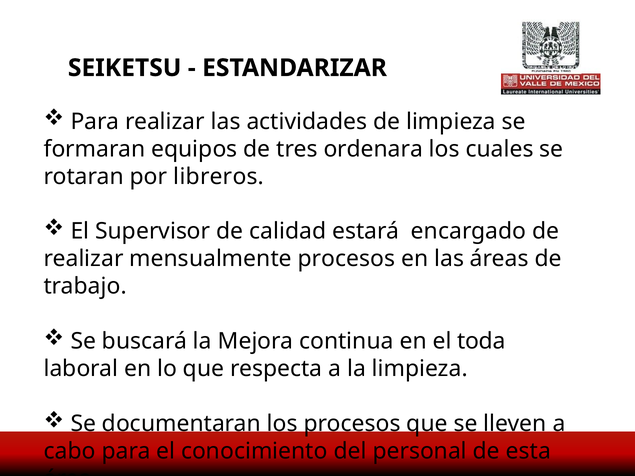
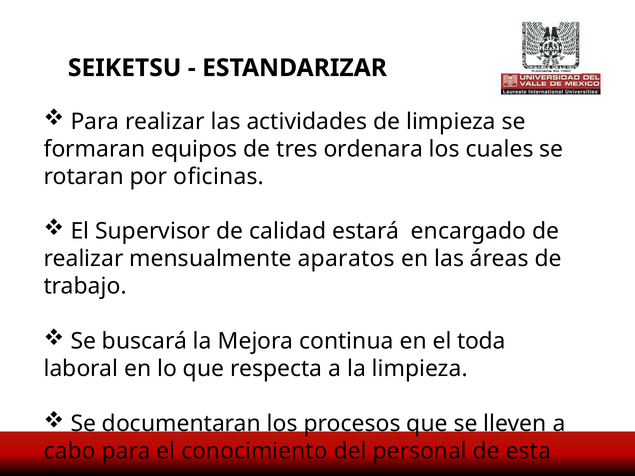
libreros: libreros -> oficinas
mensualmente procesos: procesos -> aparatos
